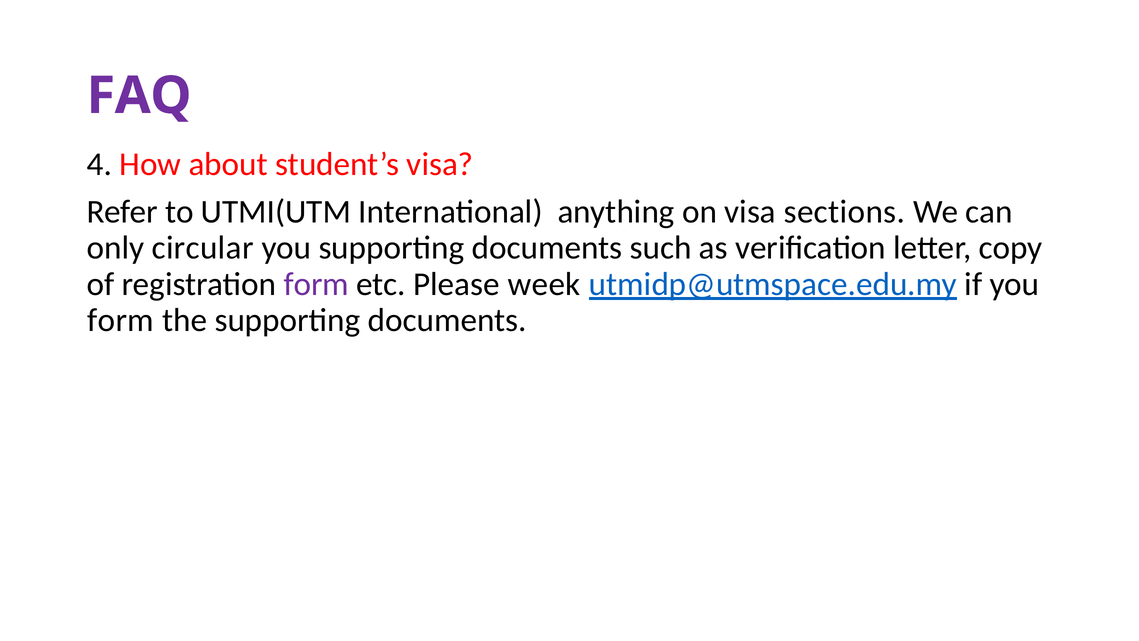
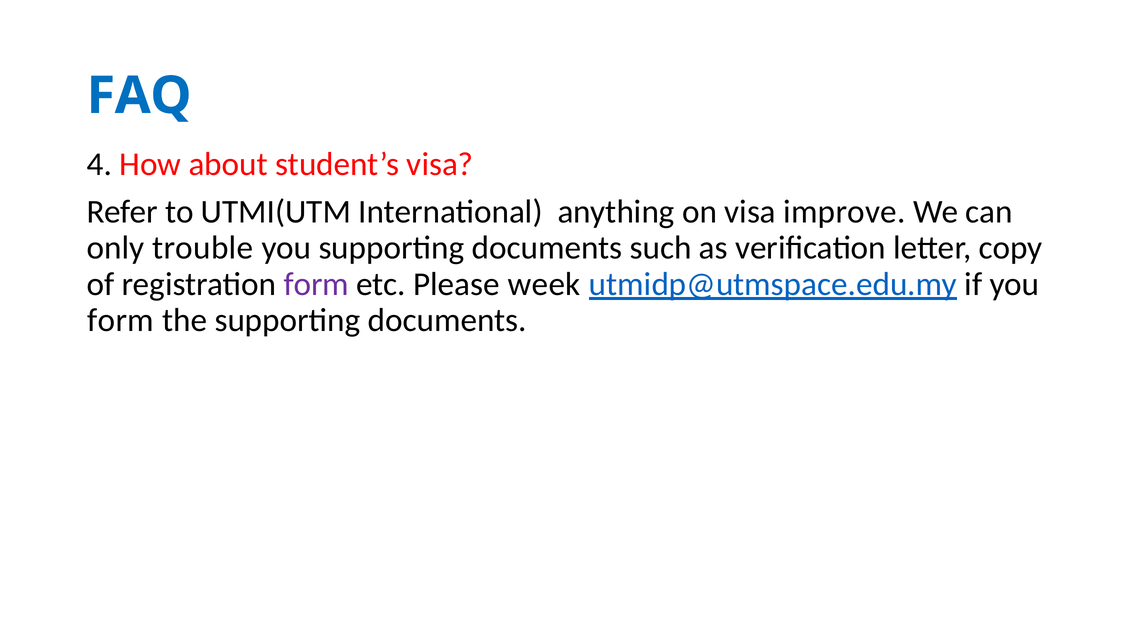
FAQ colour: purple -> blue
sections: sections -> improve
circular: circular -> trouble
